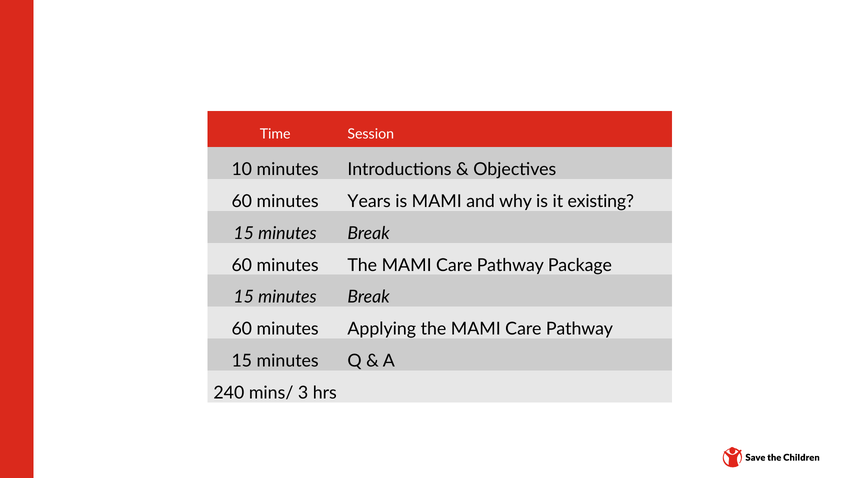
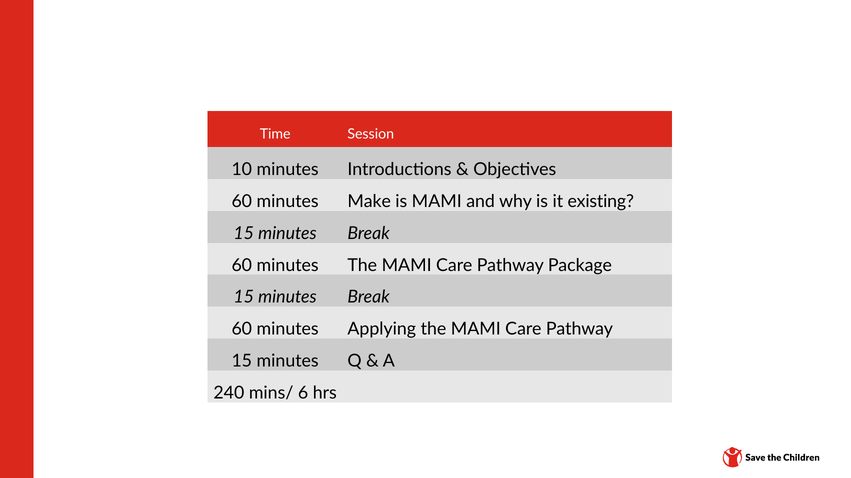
Years: Years -> Make
3: 3 -> 6
